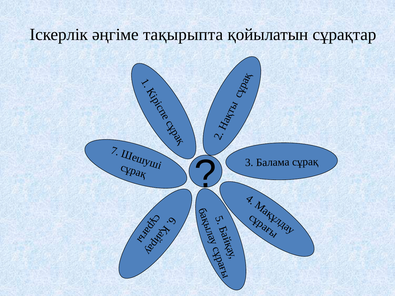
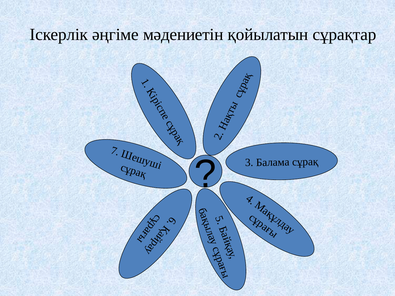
тақырыпта: тақырыпта -> мәдениетін
